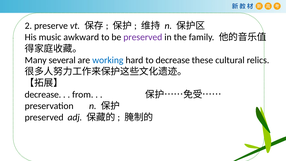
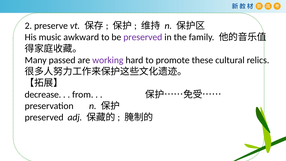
several: several -> passed
working colour: blue -> purple
to decrease: decrease -> promote
